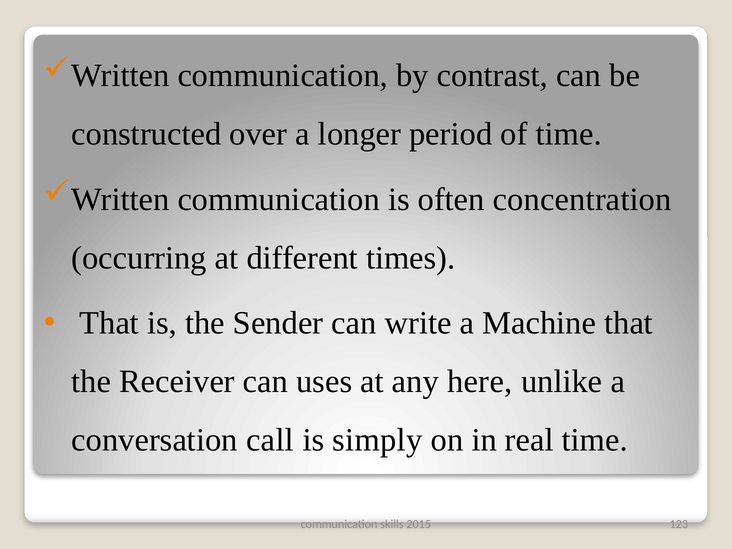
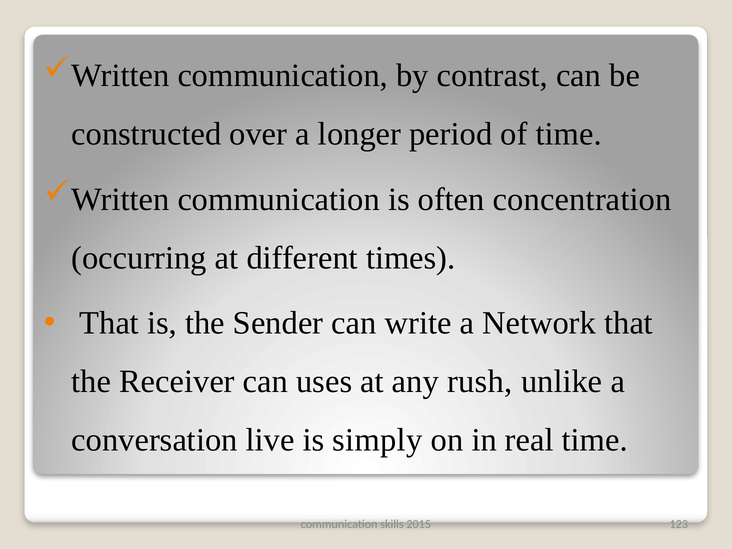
Machine: Machine -> Network
here: here -> rush
call: call -> live
